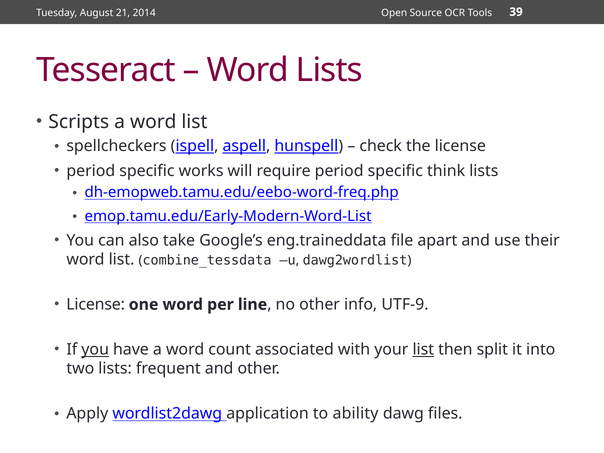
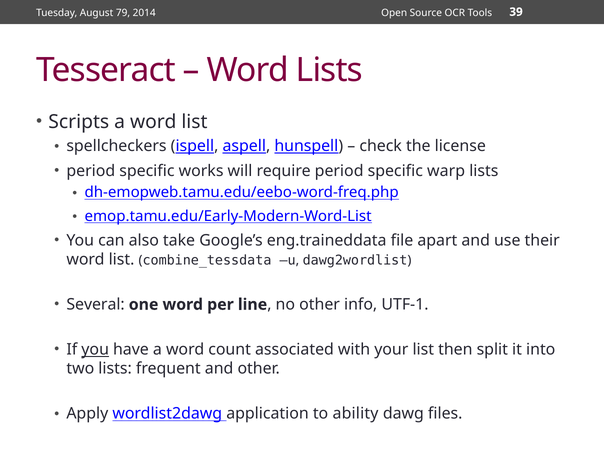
21: 21 -> 79
think: think -> warp
License at (96, 305): License -> Several
UTF-9: UTF-9 -> UTF-1
list at (423, 349) underline: present -> none
